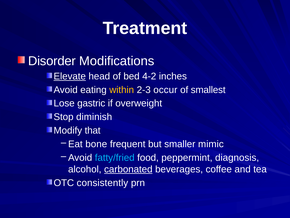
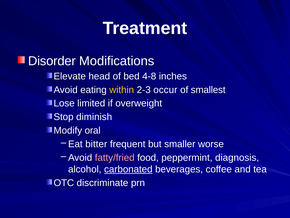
Elevate underline: present -> none
4-2: 4-2 -> 4-8
gastric: gastric -> limited
that: that -> oral
bone: bone -> bitter
mimic: mimic -> worse
fatty/fried colour: light blue -> pink
consistently: consistently -> discriminate
